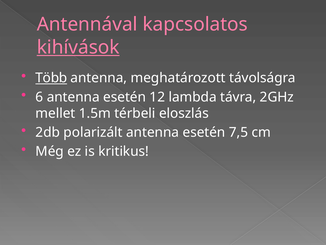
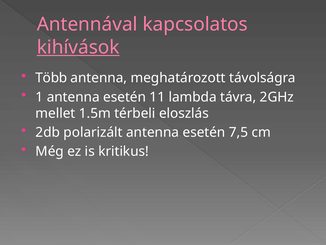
Több underline: present -> none
6: 6 -> 1
12: 12 -> 11
